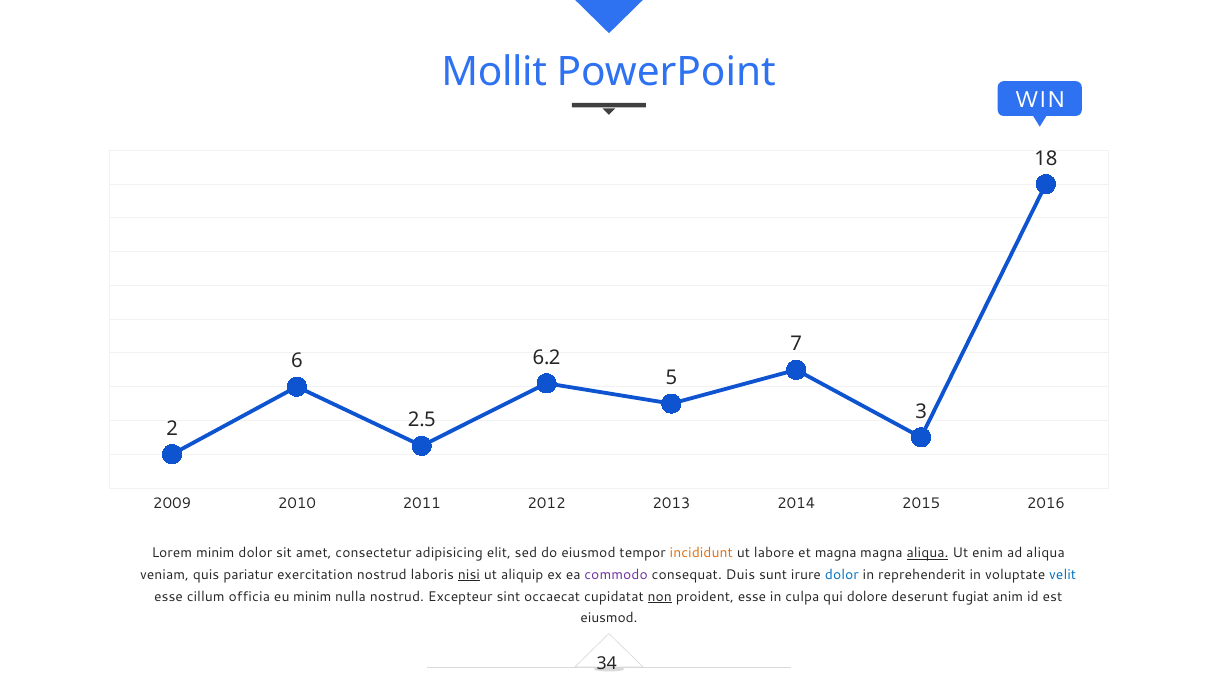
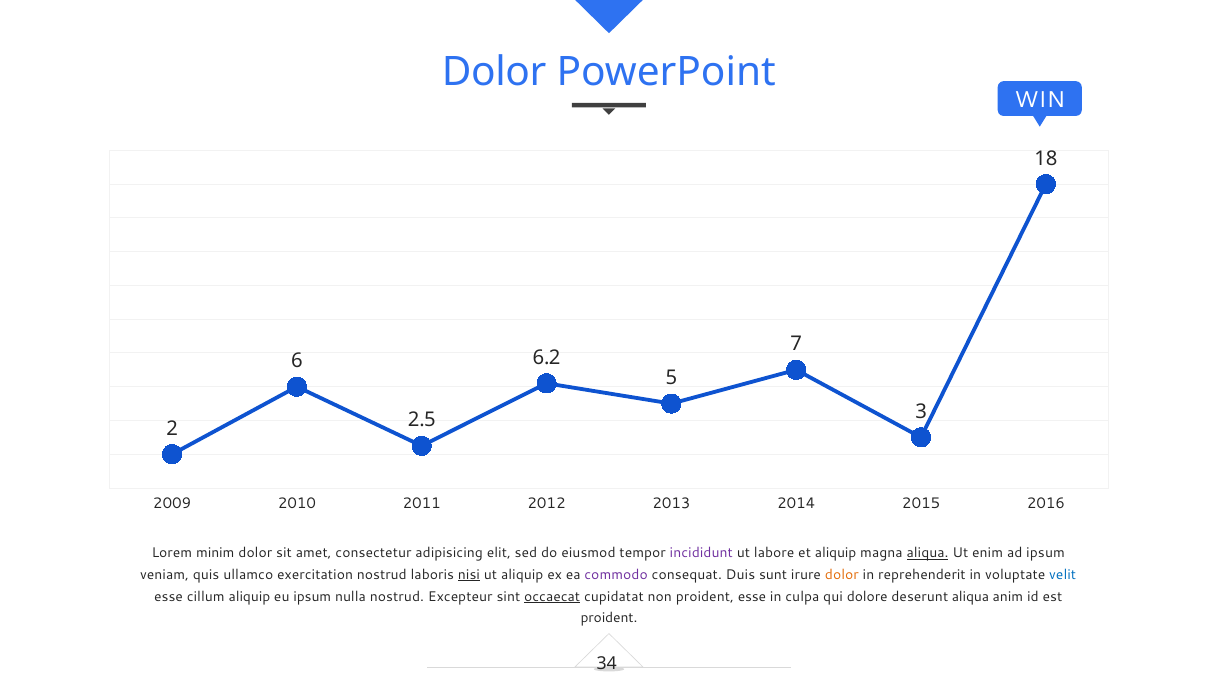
Mollit at (494, 72): Mollit -> Dolor
incididunt colour: orange -> purple
et magna: magna -> aliquip
ad aliqua: aliqua -> ipsum
pariatur: pariatur -> ullamco
dolor at (842, 575) colour: blue -> orange
cillum officia: officia -> aliquip
eu minim: minim -> ipsum
occaecat underline: none -> present
non underline: present -> none
deserunt fugiat: fugiat -> aliqua
eiusmod at (609, 618): eiusmod -> proident
